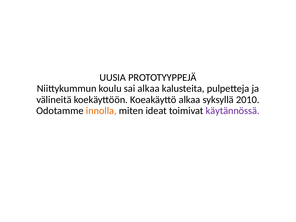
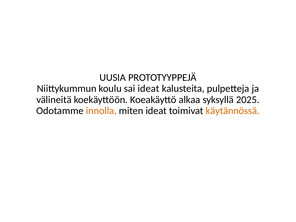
sai alkaa: alkaa -> ideat
2010: 2010 -> 2025
käytännössä colour: purple -> orange
